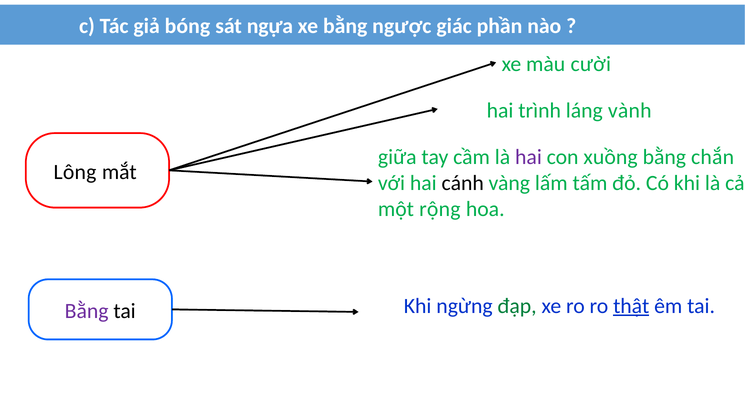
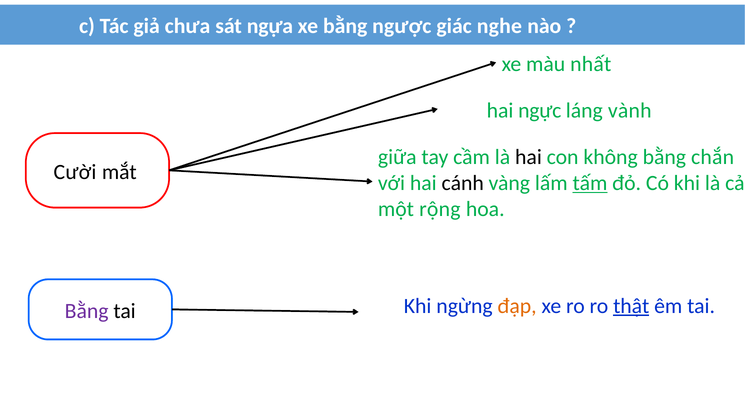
bóng: bóng -> chưa
phần: phần -> nghe
cười: cười -> nhất
trình: trình -> ngực
hai at (528, 157) colour: purple -> black
xuồng: xuồng -> không
Lông: Lông -> Cười
tấm underline: none -> present
đạp colour: green -> orange
